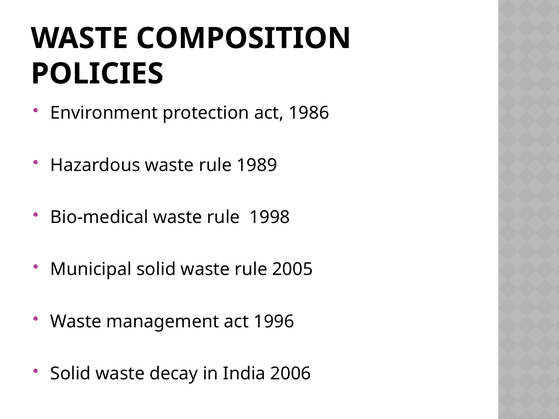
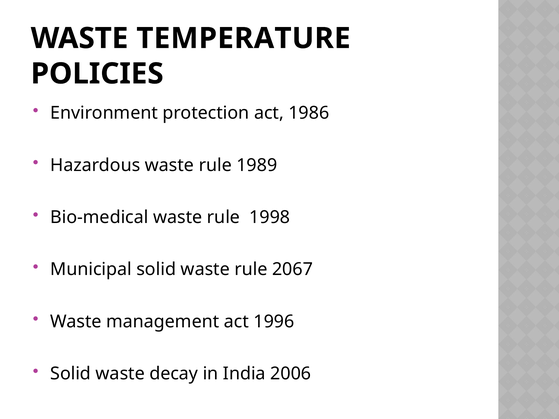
COMPOSITION: COMPOSITION -> TEMPERATURE
2005: 2005 -> 2067
